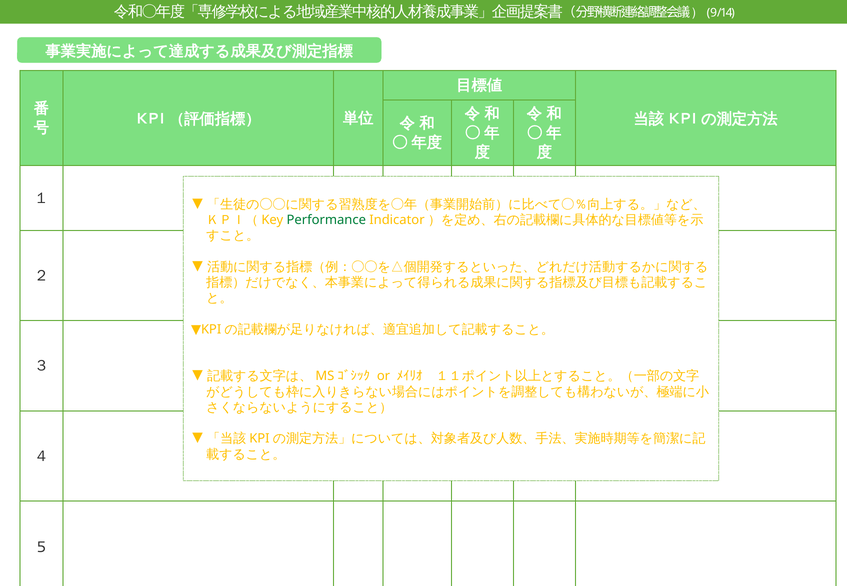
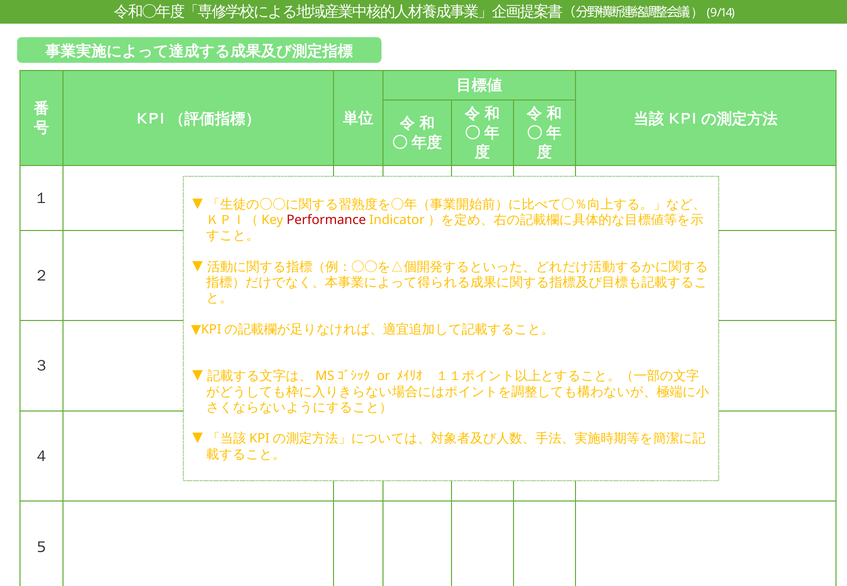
Performance colour: green -> red
